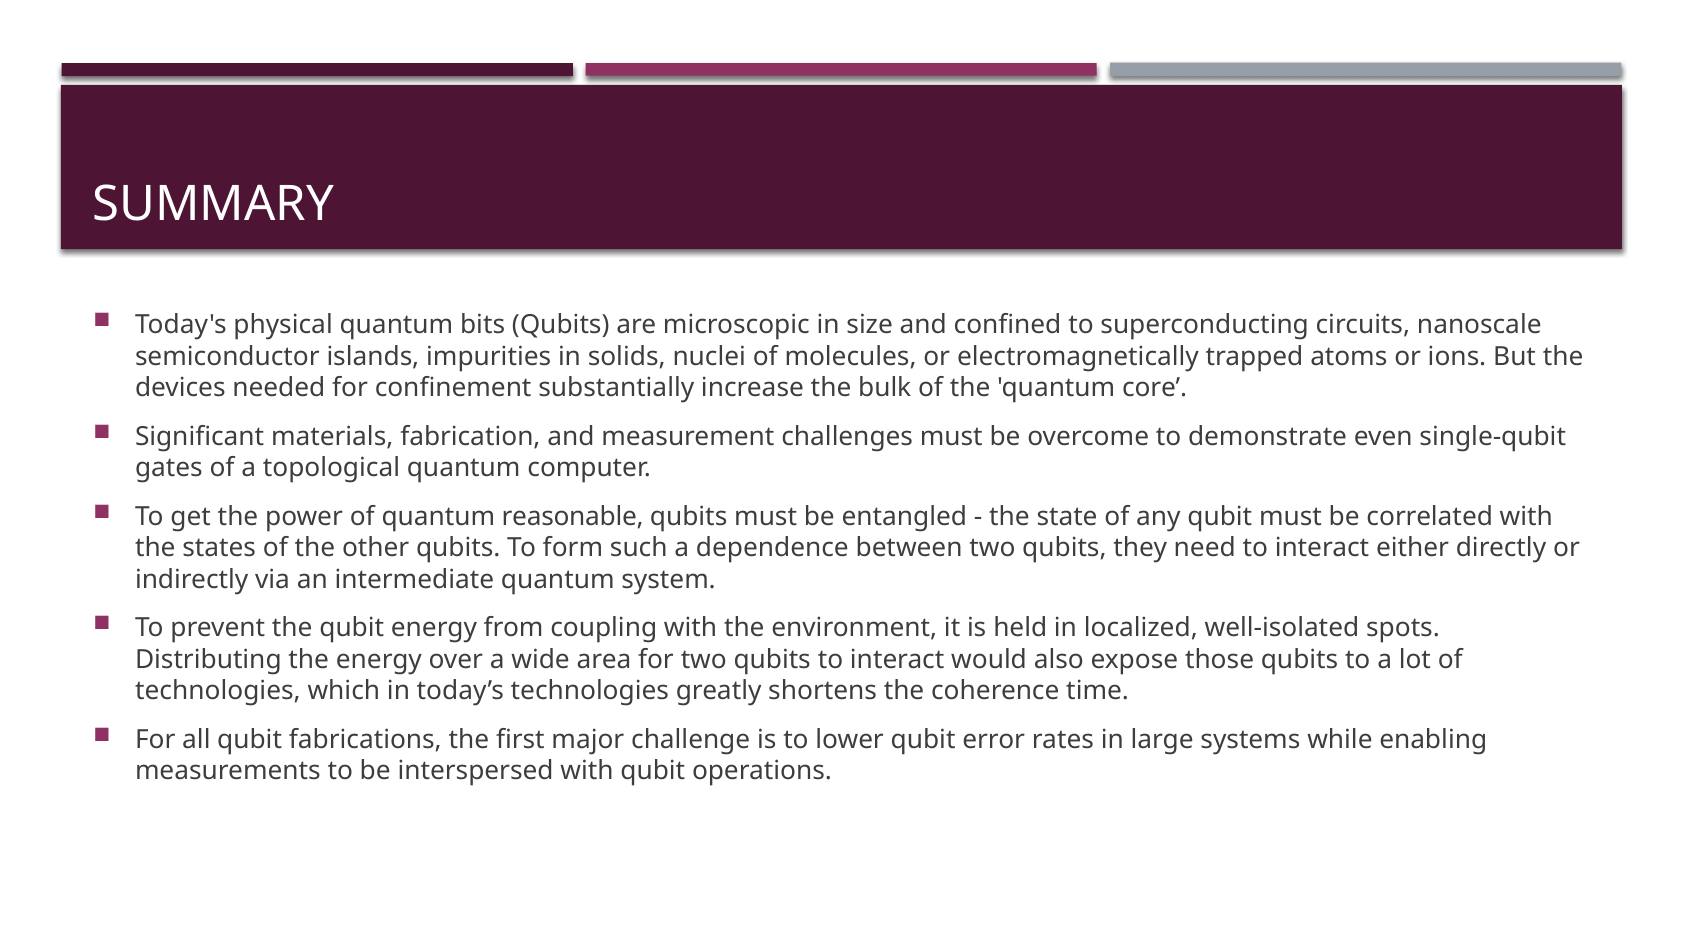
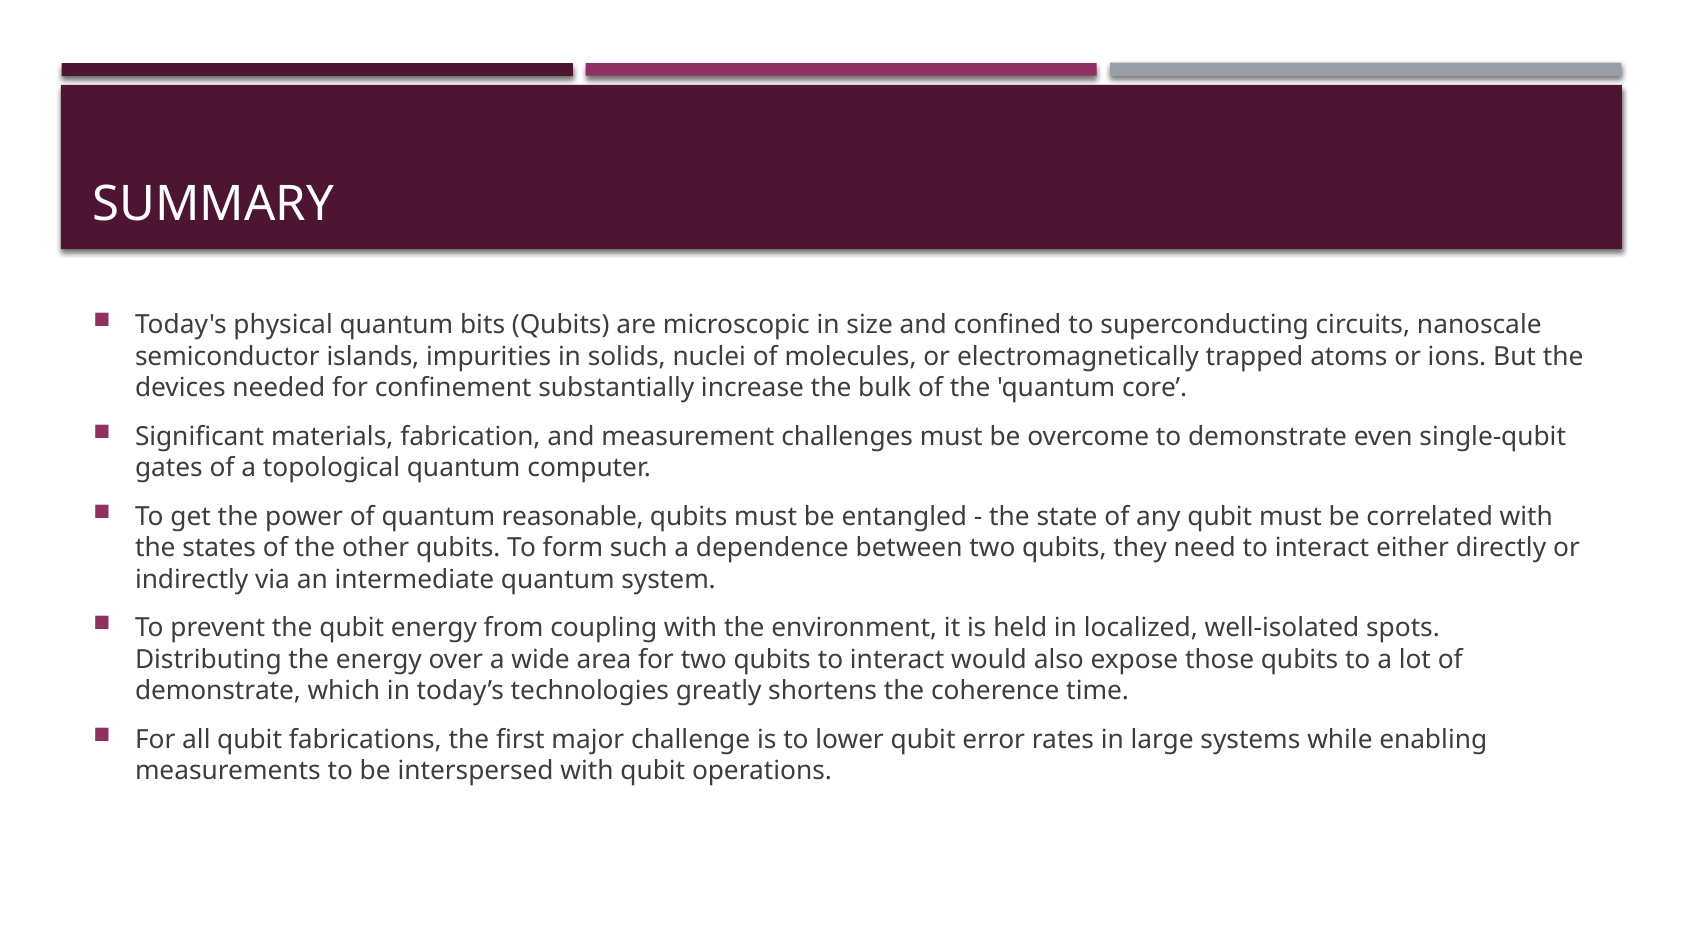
technologies at (218, 691): technologies -> demonstrate
